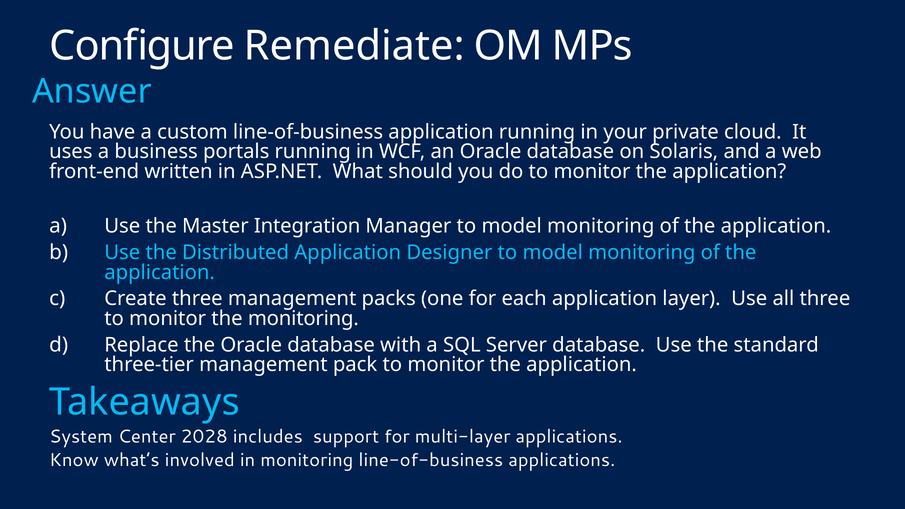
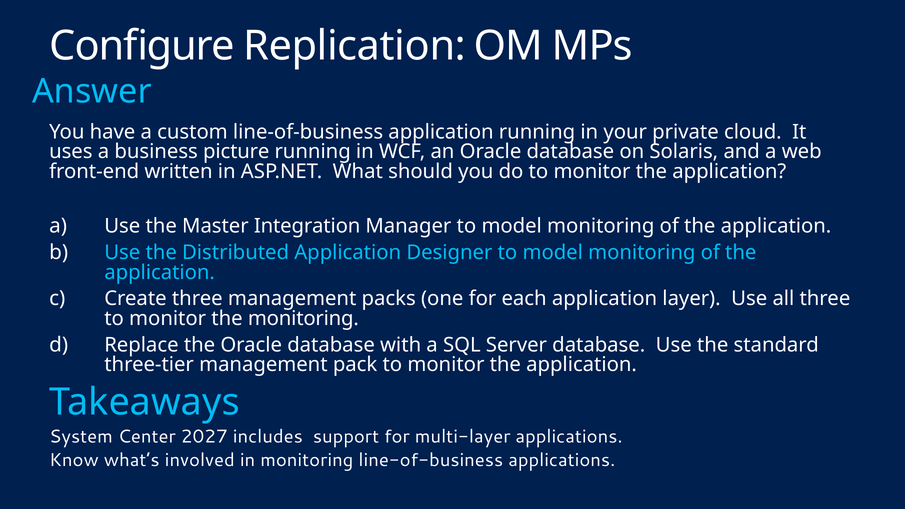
Remediate: Remediate -> Replication
portals: portals -> picture
2028: 2028 -> 2027
